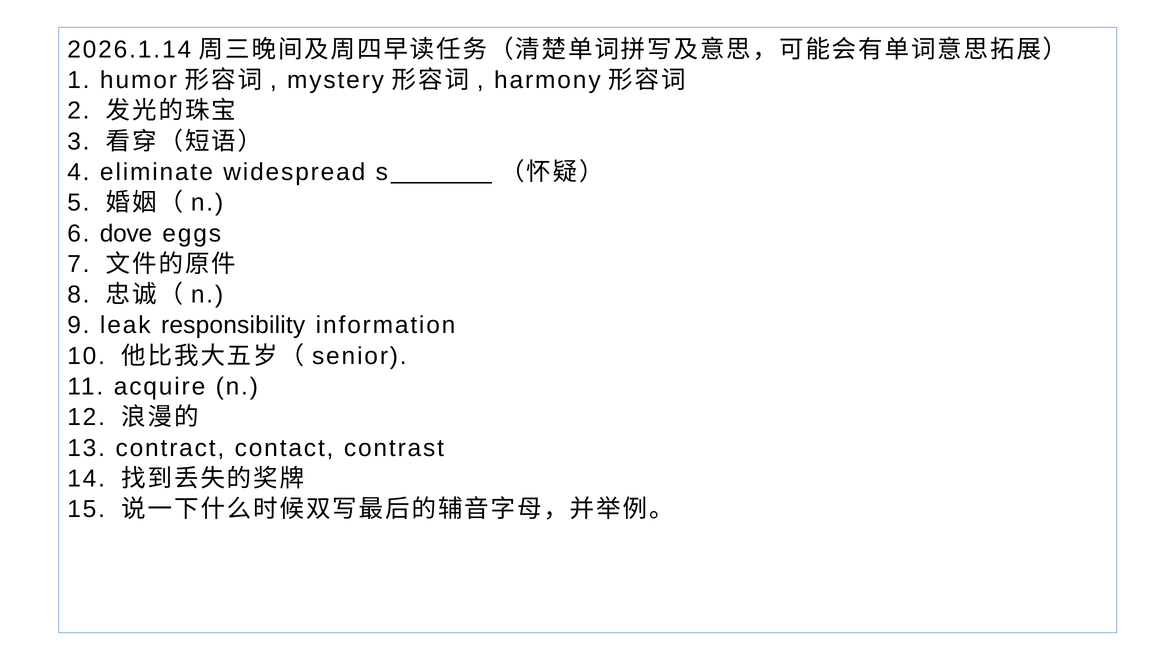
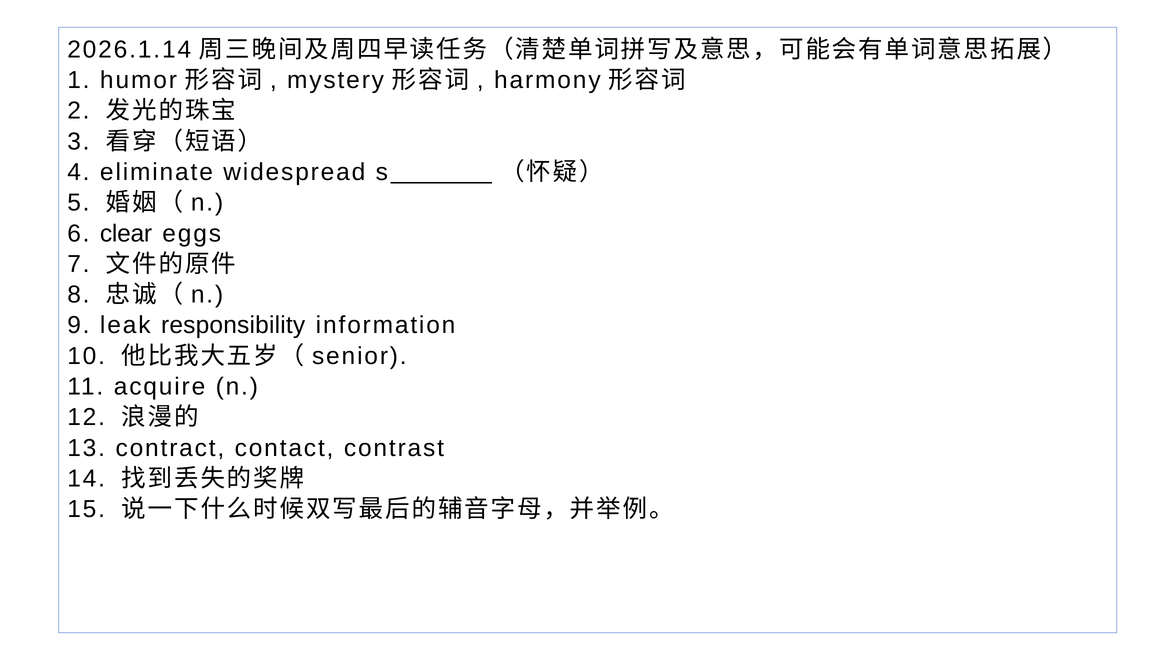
dove: dove -> clear
